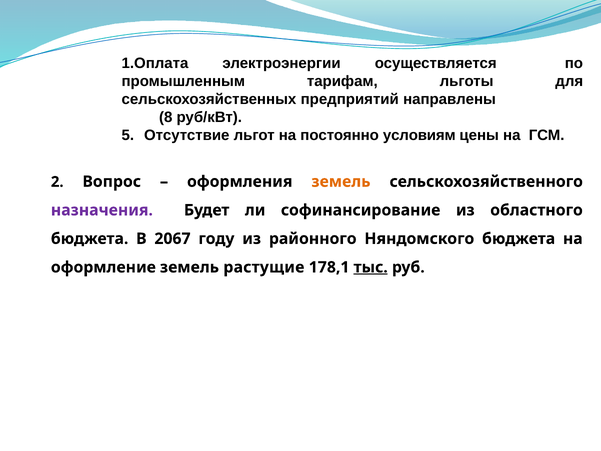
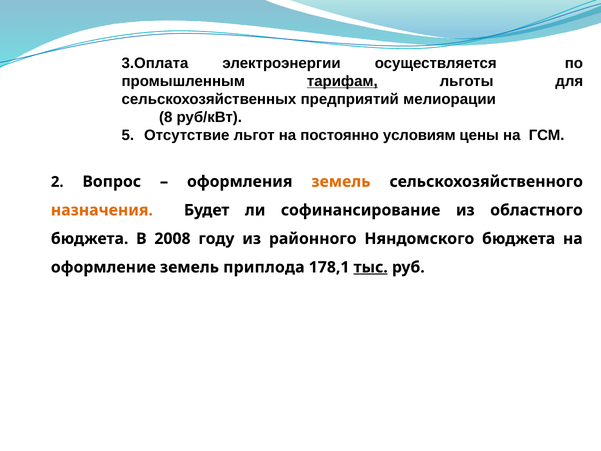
1.Оплата: 1.Оплата -> 3.Оплата
тарифам underline: none -> present
направлены: направлены -> мелиорации
назначения colour: purple -> orange
2067: 2067 -> 2008
растущие: растущие -> приплода
